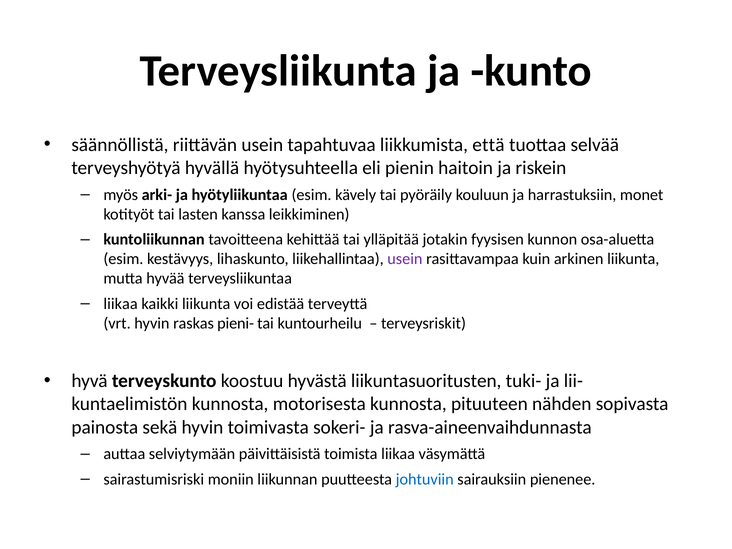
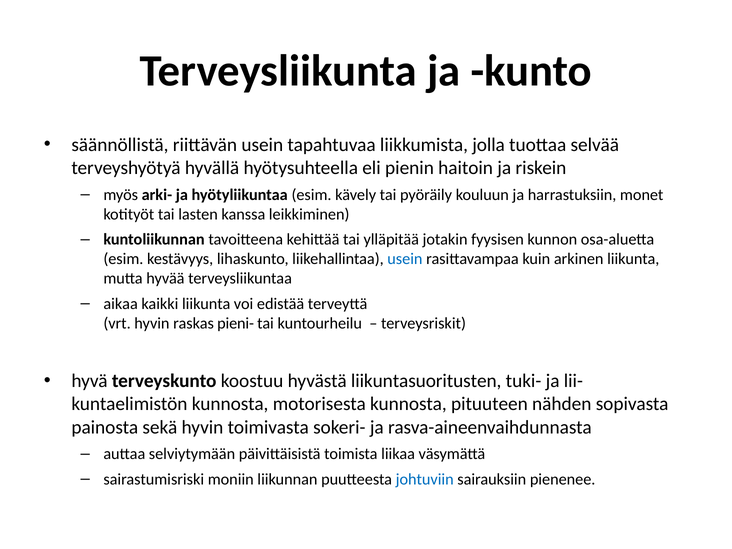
että: että -> jolla
usein at (405, 259) colour: purple -> blue
liikaa at (121, 304): liikaa -> aikaa
